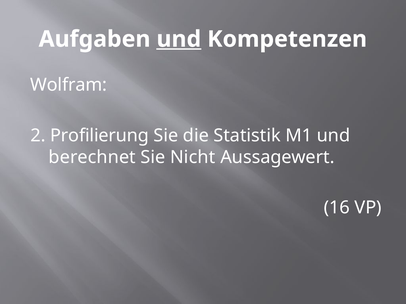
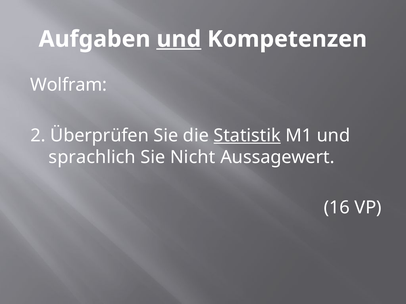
Profilierung: Profilierung -> Überprüfen
Statistik underline: none -> present
berechnet: berechnet -> sprachlich
